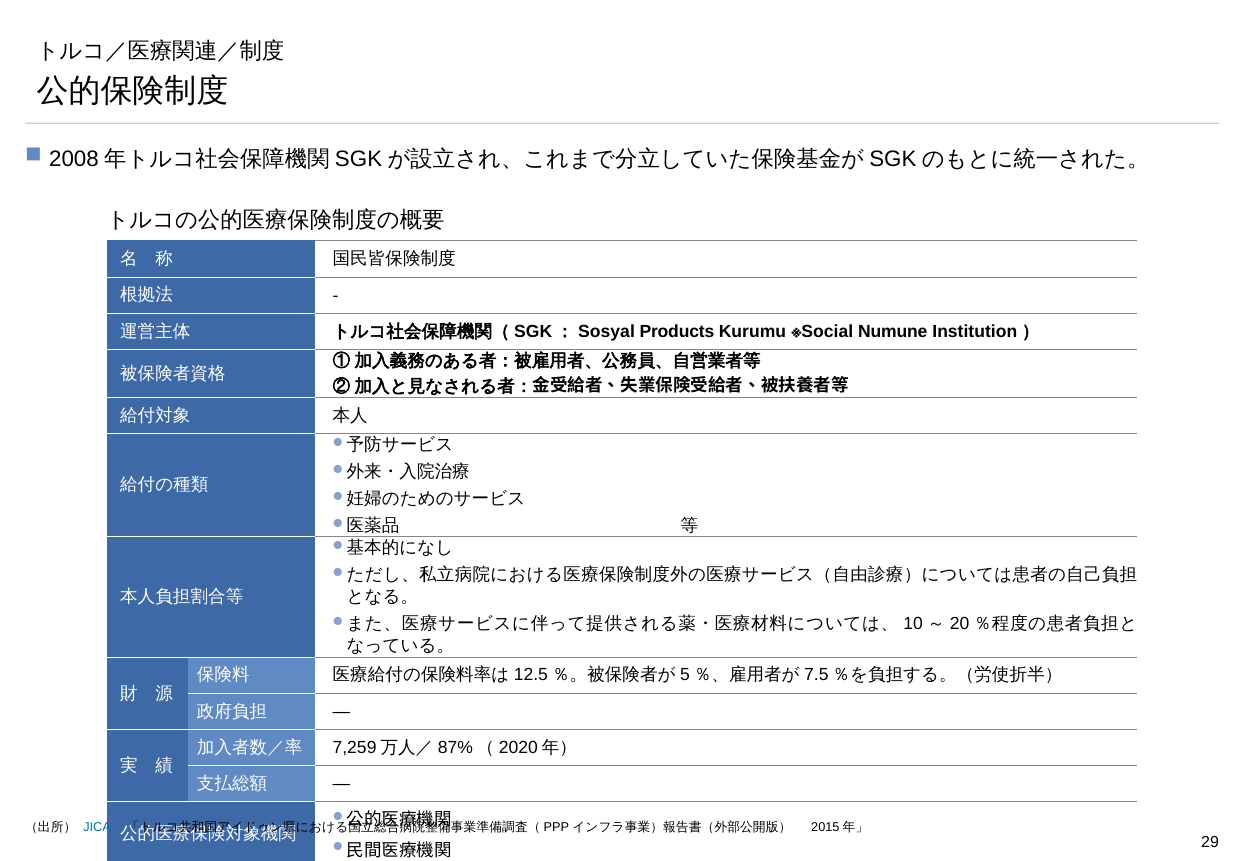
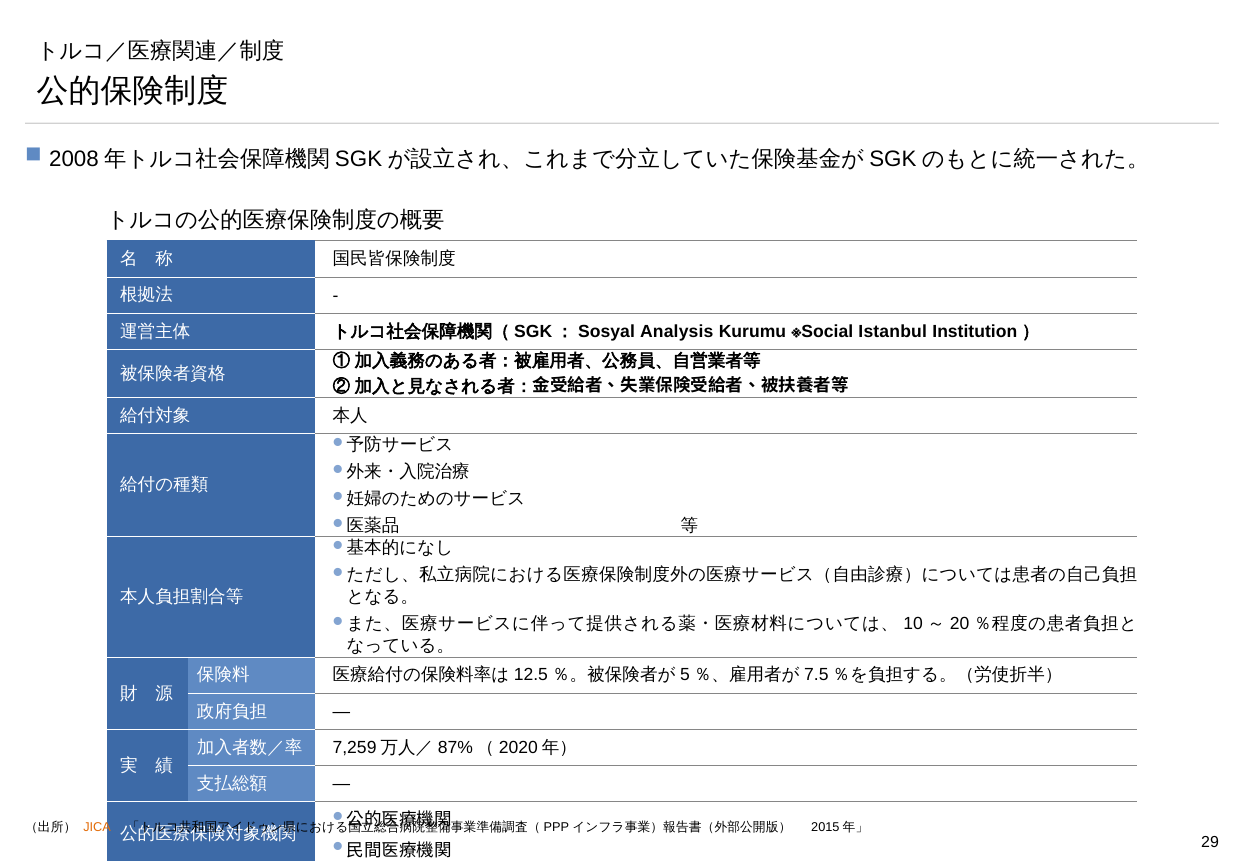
Products: Products -> Analysis
Numune: Numune -> Istanbul
JICA colour: blue -> orange
